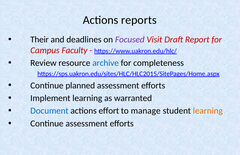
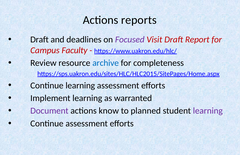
Their at (39, 40): Their -> Draft
Continue planned: planned -> learning
Document colour: blue -> purple
effort: effort -> know
manage: manage -> planned
learning at (208, 111) colour: orange -> purple
